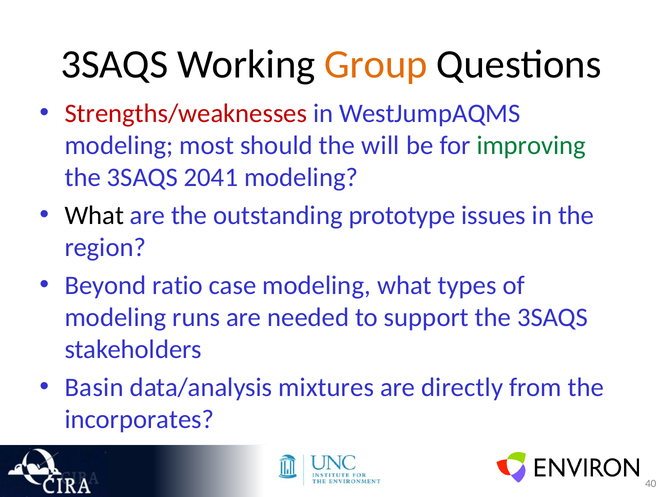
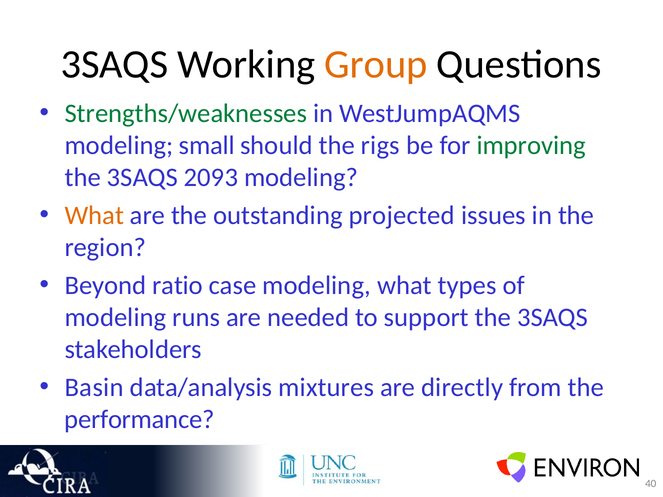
Strengths/weaknesses colour: red -> green
most: most -> small
will: will -> rigs
2041: 2041 -> 2093
What at (94, 215) colour: black -> orange
prototype: prototype -> projected
incorporates: incorporates -> performance
